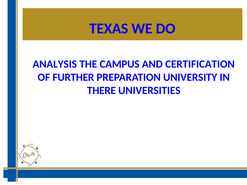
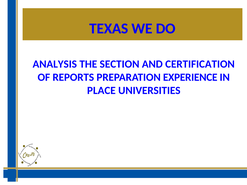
CAMPUS: CAMPUS -> SECTION
FURTHER: FURTHER -> REPORTS
UNIVERSITY: UNIVERSITY -> EXPERIENCE
THERE: THERE -> PLACE
